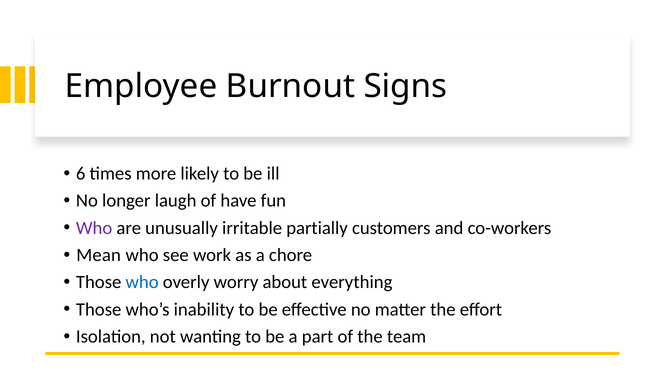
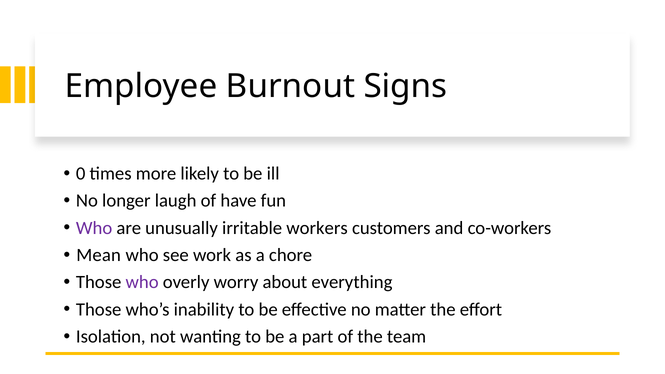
6: 6 -> 0
partially: partially -> workers
who at (142, 282) colour: blue -> purple
